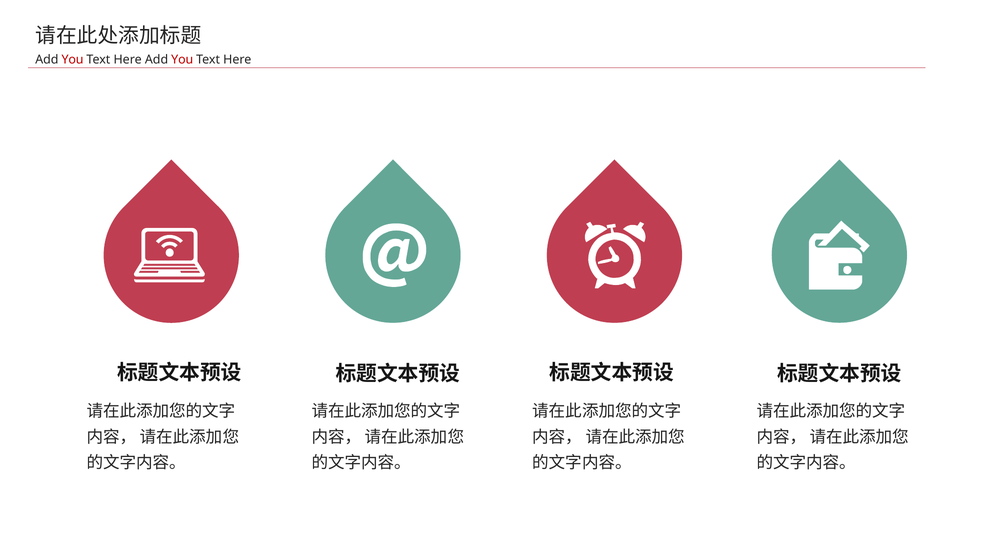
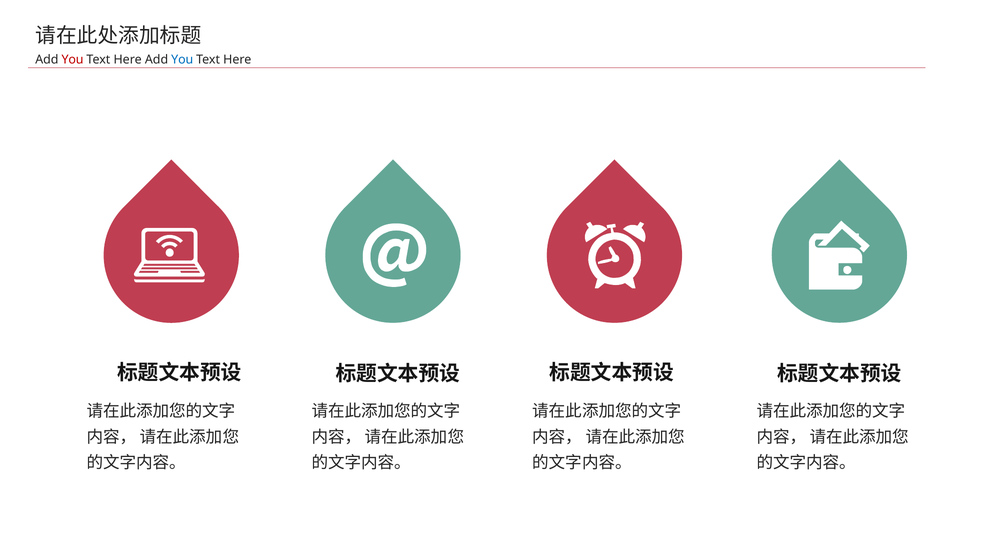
You at (182, 60) colour: red -> blue
